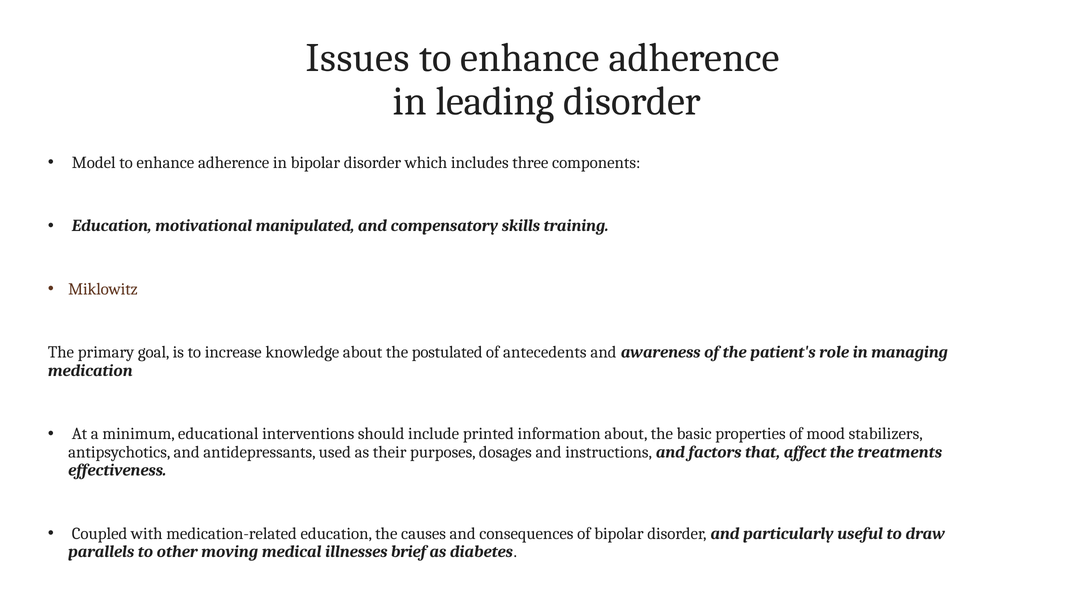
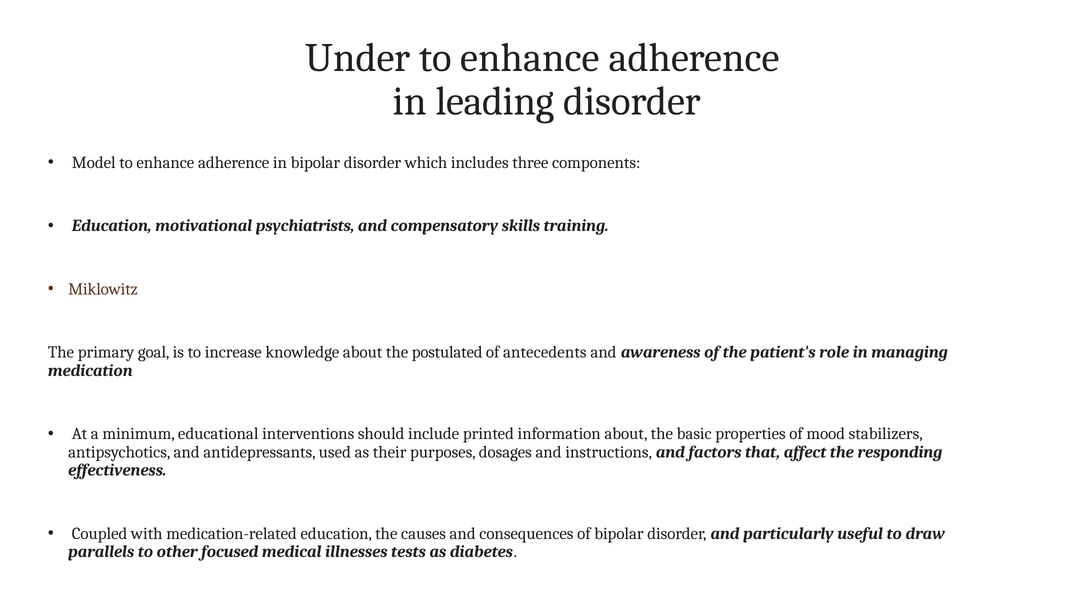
Issues: Issues -> Under
manipulated: manipulated -> psychiatrists
treatments: treatments -> responding
moving: moving -> focused
brief: brief -> tests
